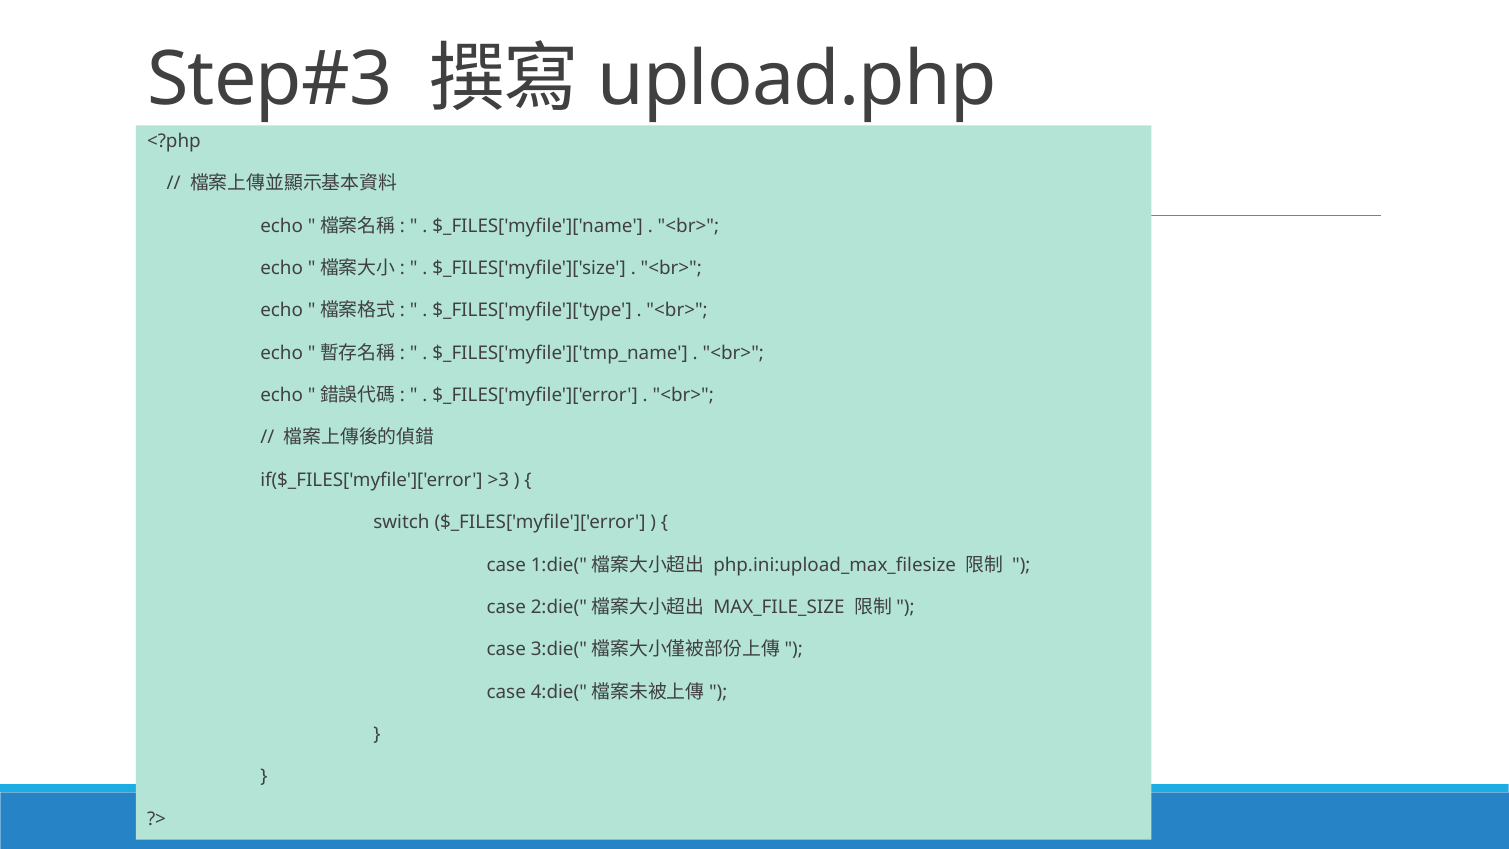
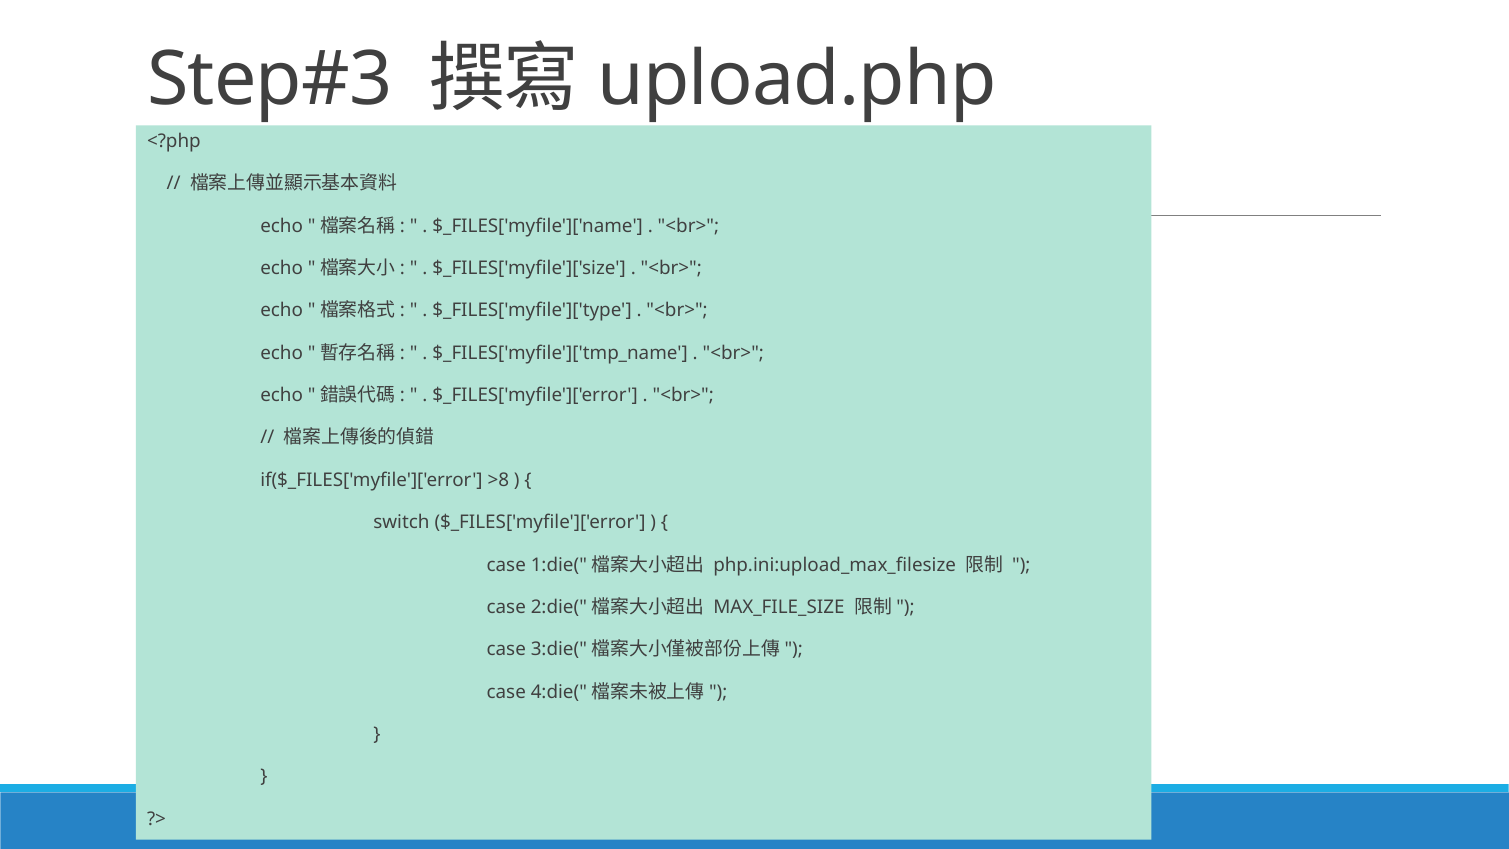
>3: >3 -> >8
